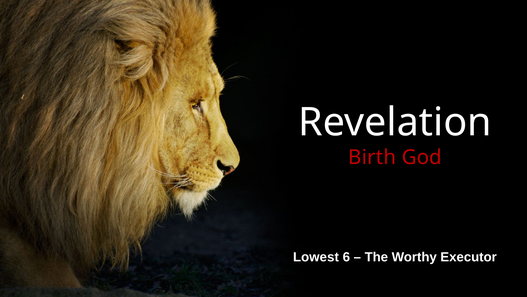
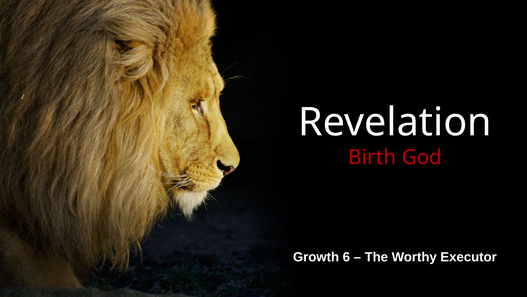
Lowest: Lowest -> Growth
